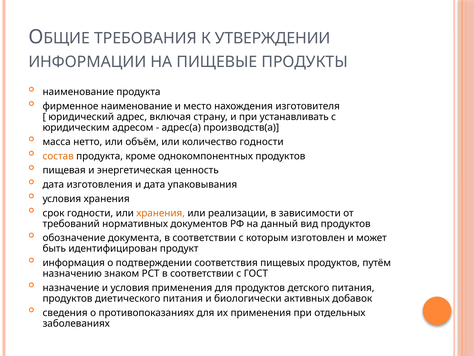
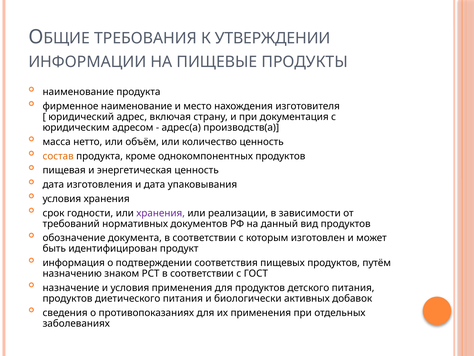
устанавливать: устанавливать -> документация
количество годности: годности -> ценность
хранения at (161, 213) colour: orange -> purple
